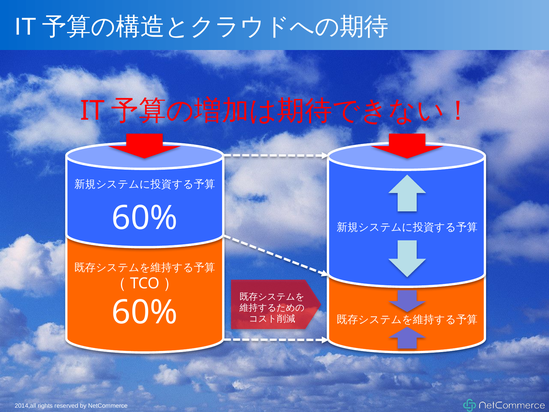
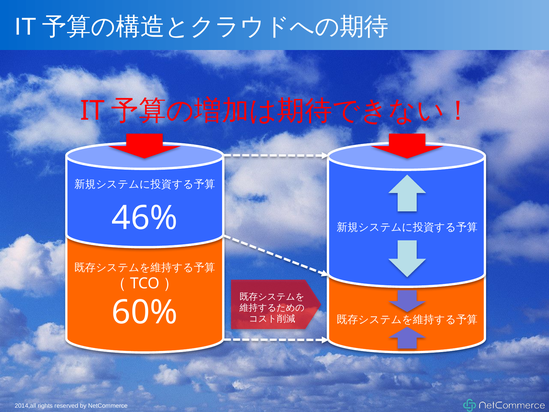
60% at (145, 218): 60% -> 46%
